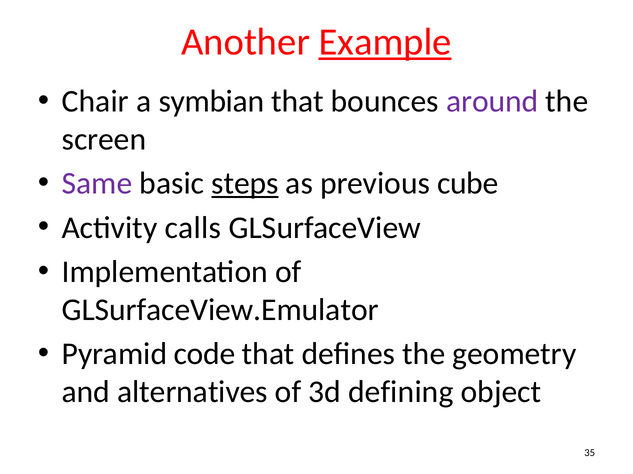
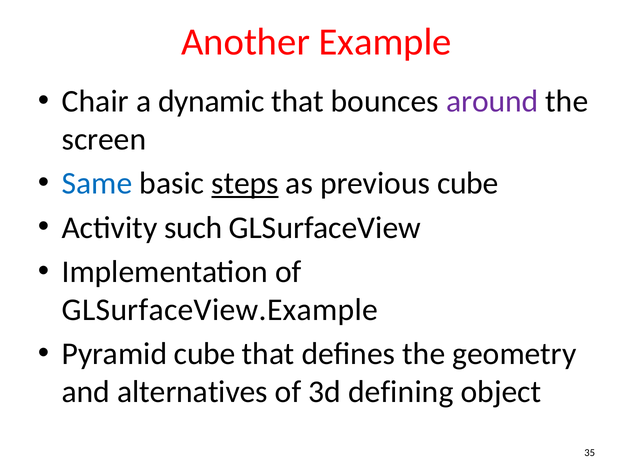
Example underline: present -> none
symbian: symbian -> dynamic
Same colour: purple -> blue
calls: calls -> such
GLSurfaceView.Emulator: GLSurfaceView.Emulator -> GLSurfaceView.Example
Pyramid code: code -> cube
